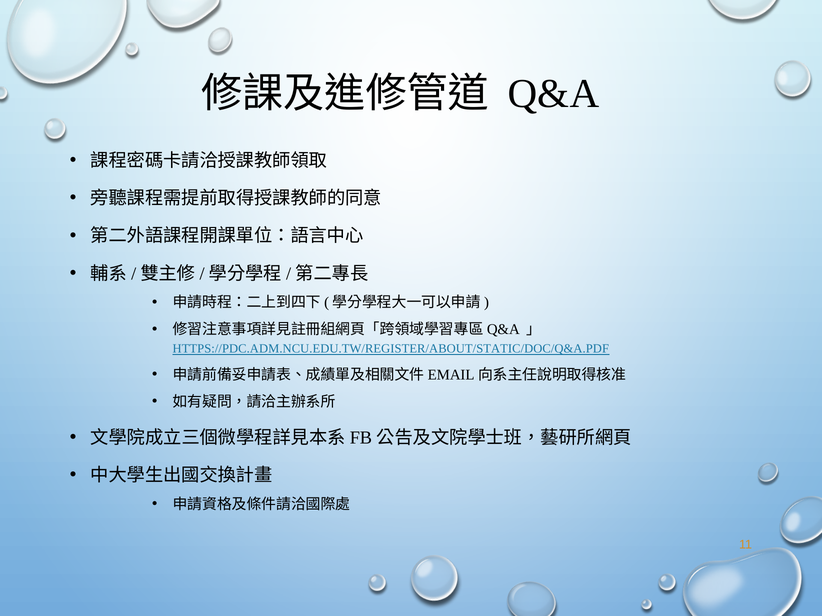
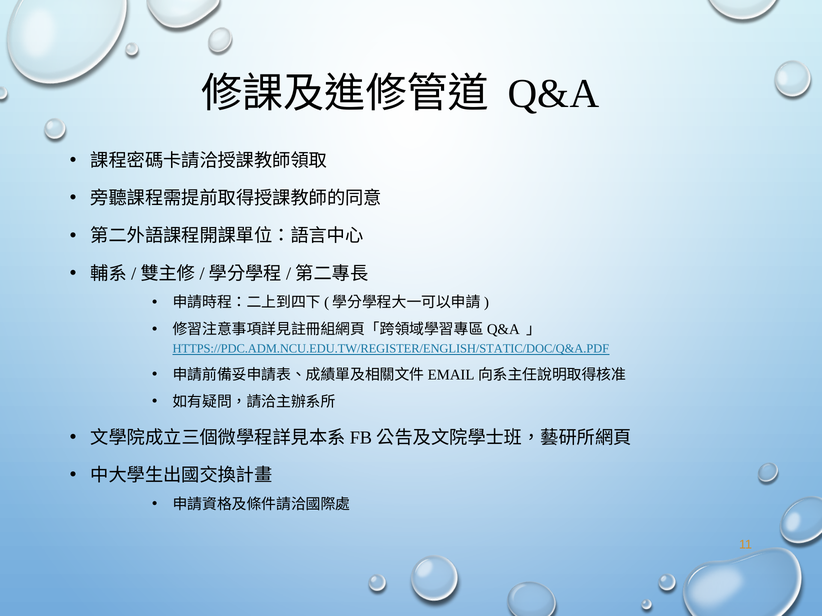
HTTPS://PDC.ADM.NCU.EDU.TW/REGISTER/ABOUT/STATIC/DOC/Q&A.PDF: HTTPS://PDC.ADM.NCU.EDU.TW/REGISTER/ABOUT/STATIC/DOC/Q&A.PDF -> HTTPS://PDC.ADM.NCU.EDU.TW/REGISTER/ENGLISH/STATIC/DOC/Q&A.PDF
